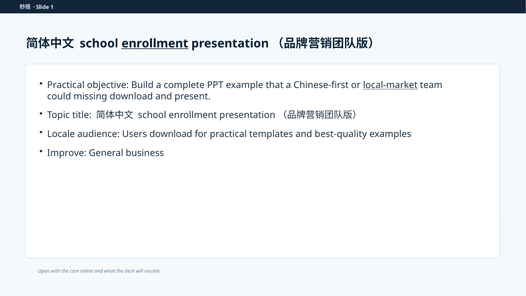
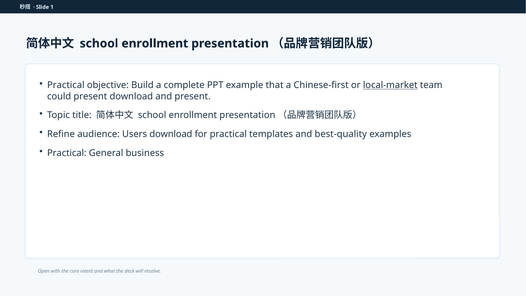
enrollment at (155, 43) underline: present -> none
could missing: missing -> present
Locale: Locale -> Refine
Improve at (67, 153): Improve -> Practical
